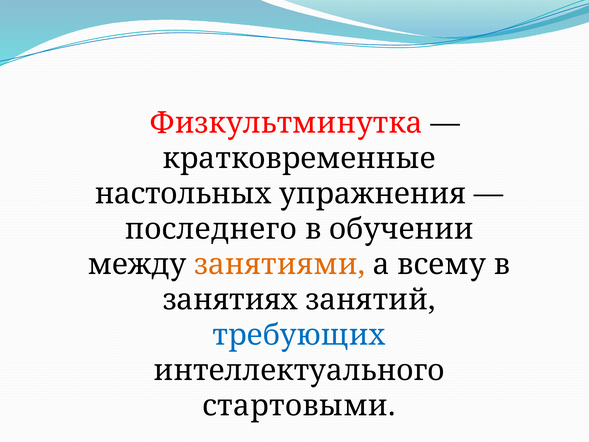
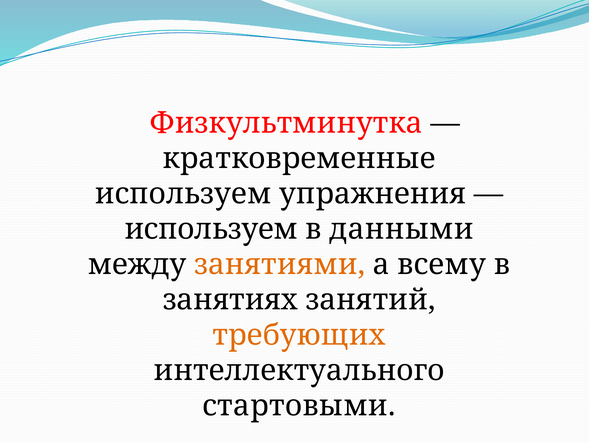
настольных at (183, 194): настольных -> используем
последнего at (211, 229): последнего -> используем
обучении: обучении -> данными
требующих colour: blue -> orange
